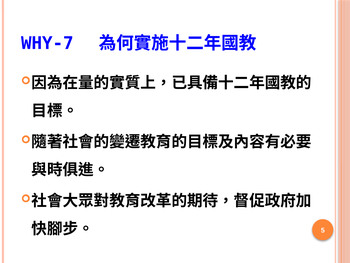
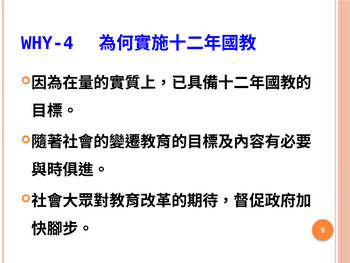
WHY-7: WHY-7 -> WHY-4
